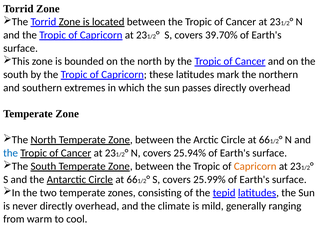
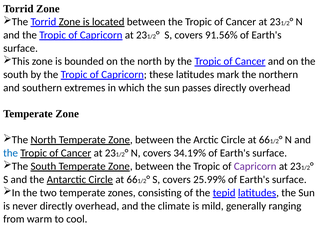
39.70%: 39.70% -> 91.56%
25.94%: 25.94% -> 34.19%
Capricorn at (255, 166) colour: orange -> purple
